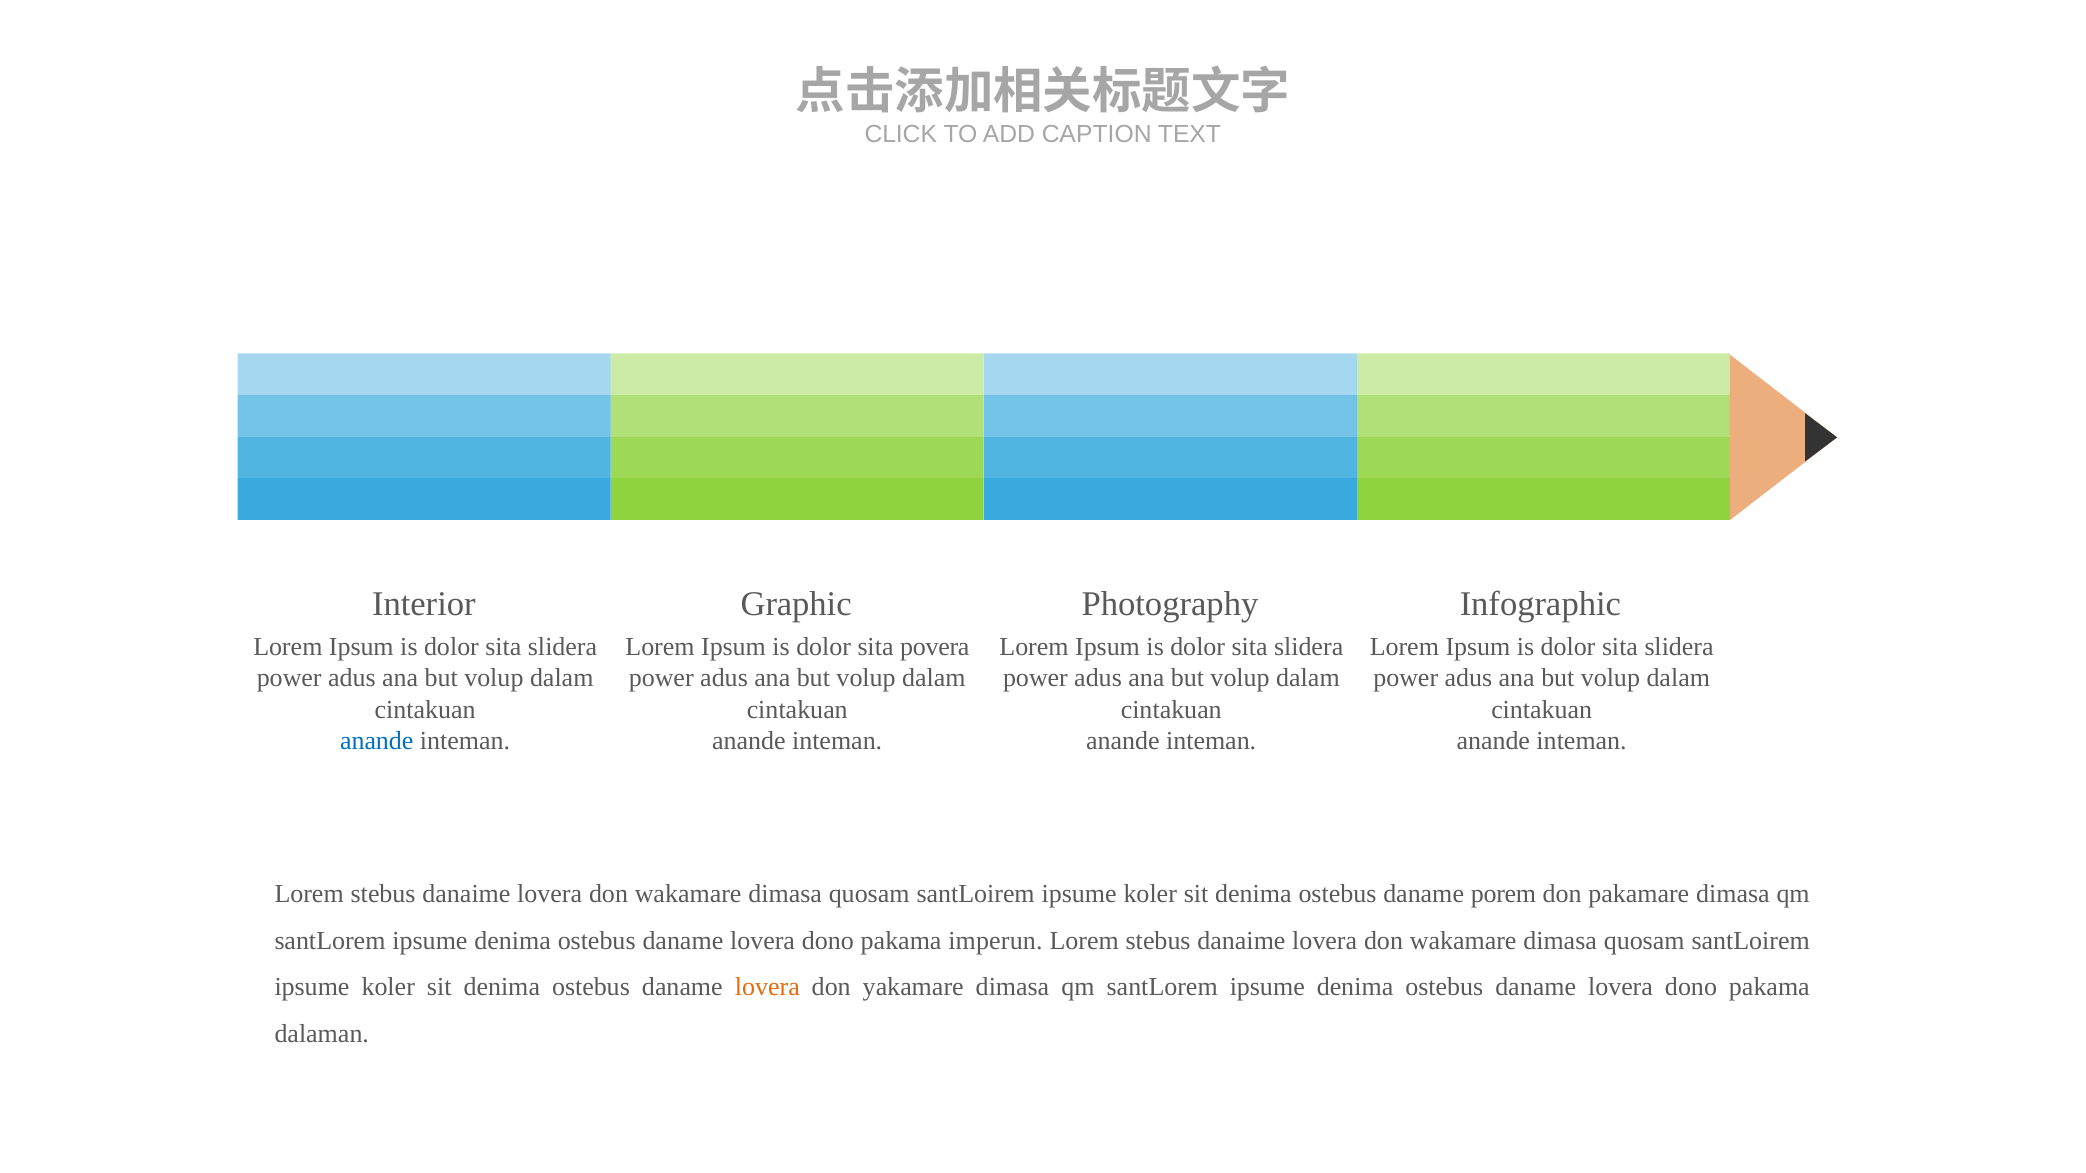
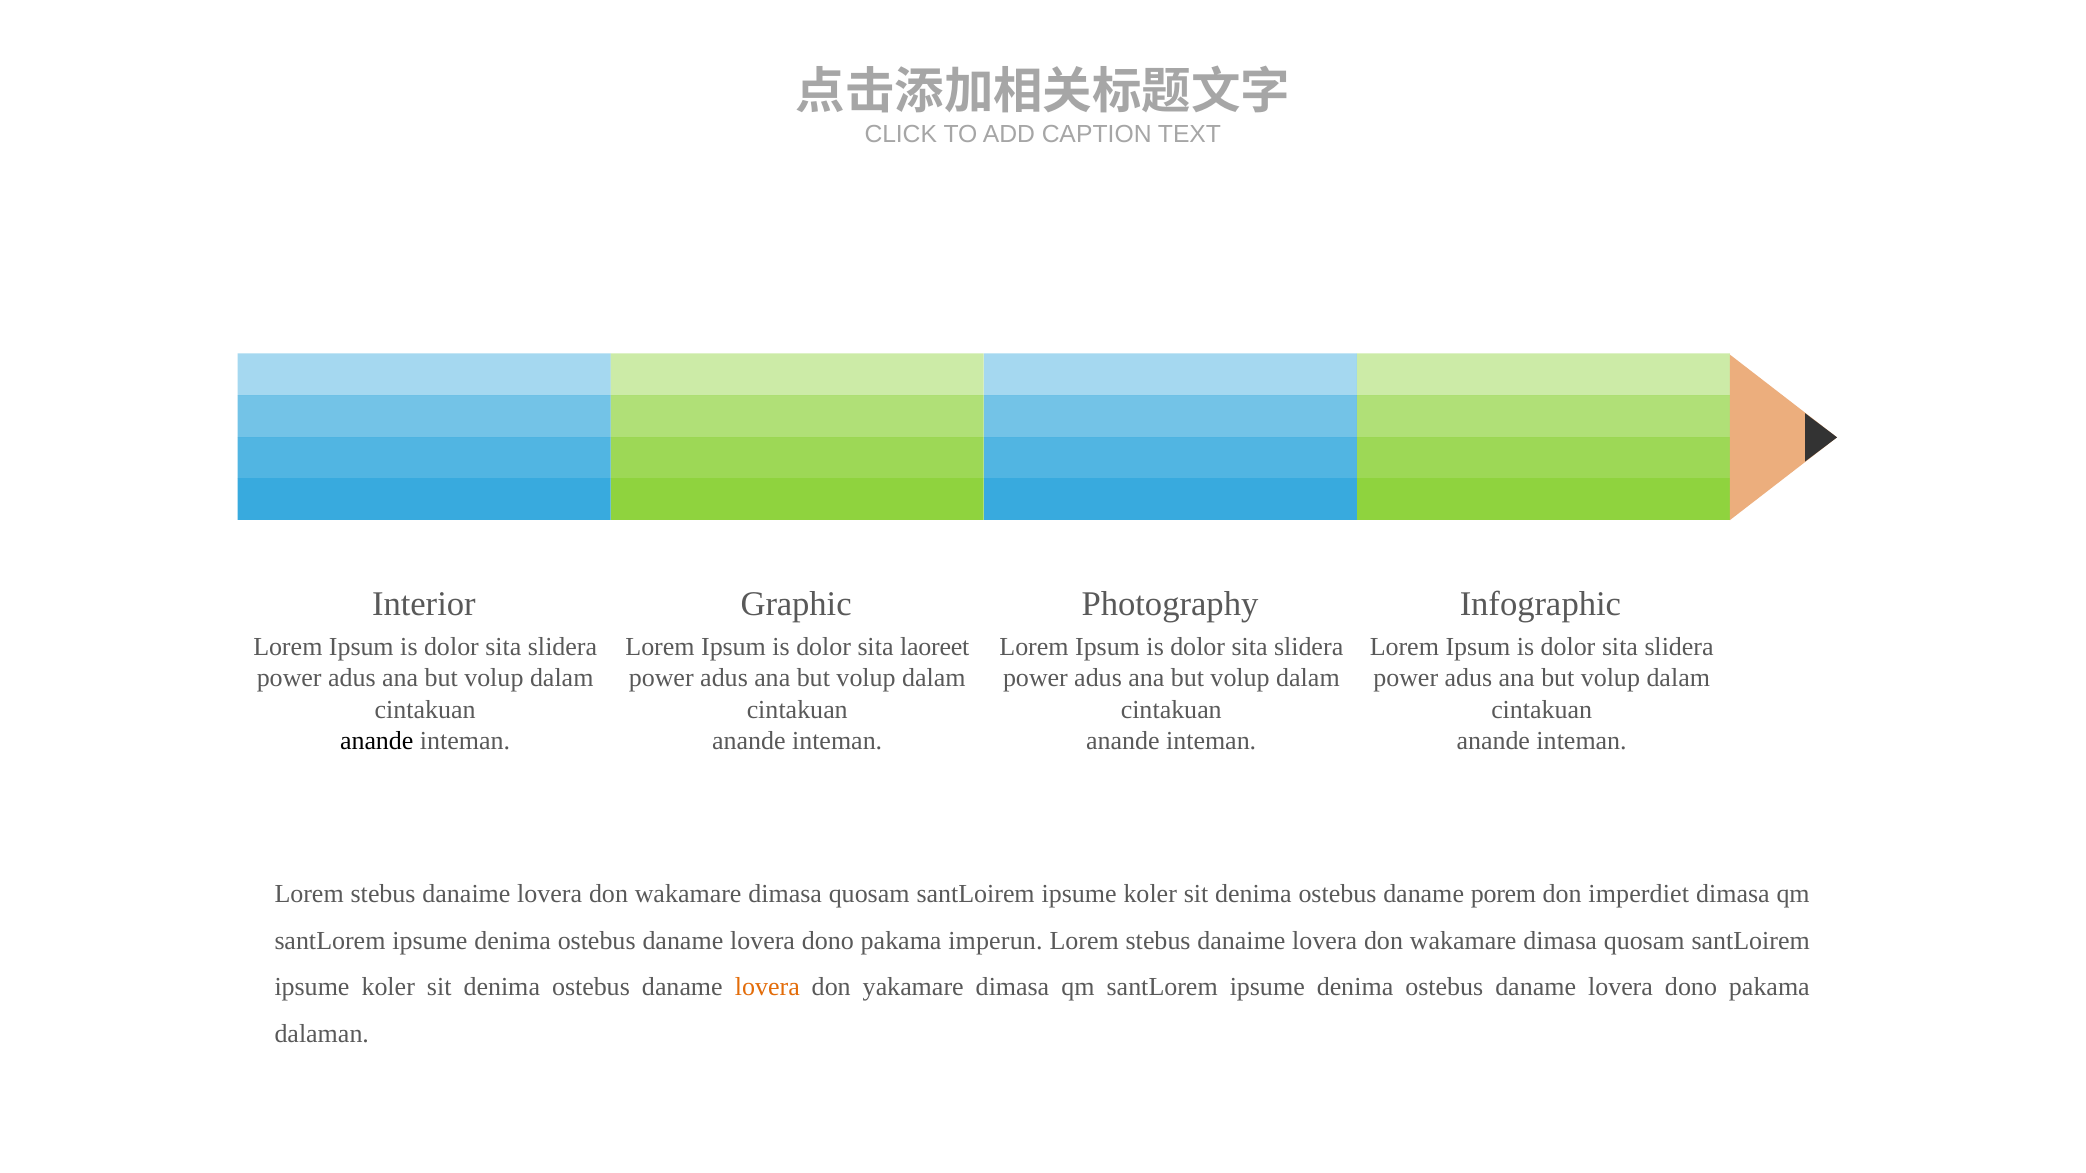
povera: povera -> laoreet
anande at (377, 741) colour: blue -> black
pakamare: pakamare -> imperdiet
